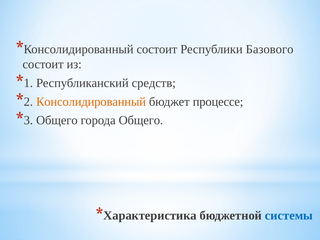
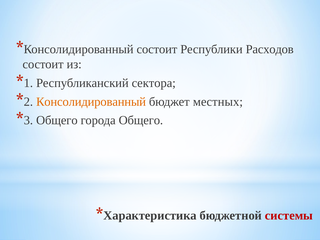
Базового: Базового -> Расходов
средств: средств -> сектора
процессе: процессе -> местных
системы colour: blue -> red
